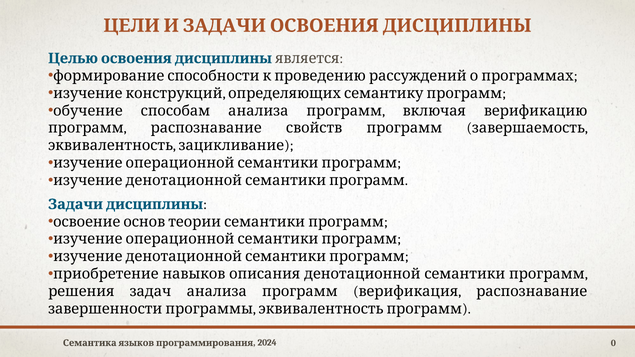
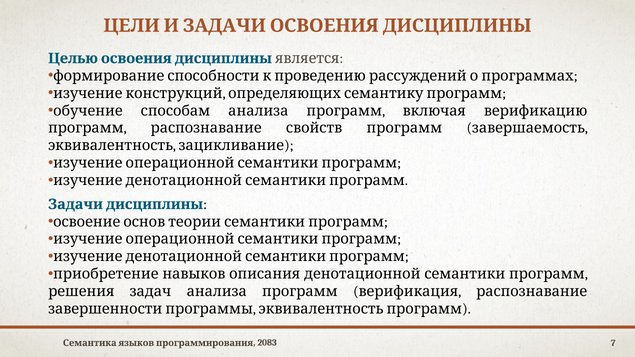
2024: 2024 -> 2083
0: 0 -> 7
